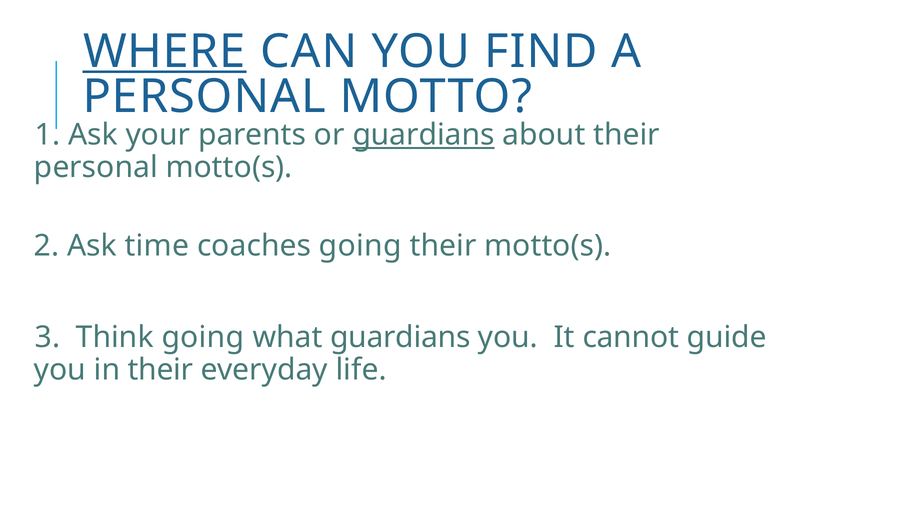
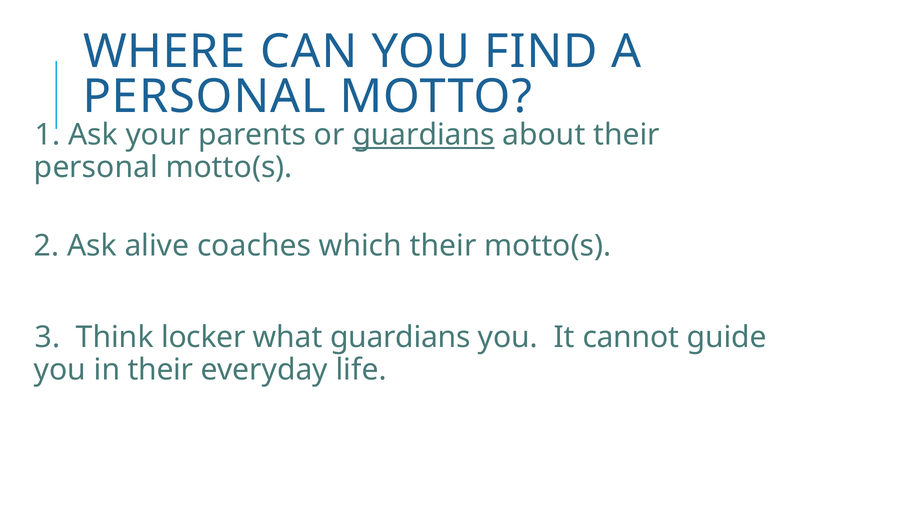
WHERE underline: present -> none
time: time -> alive
coaches going: going -> which
Think going: going -> locker
